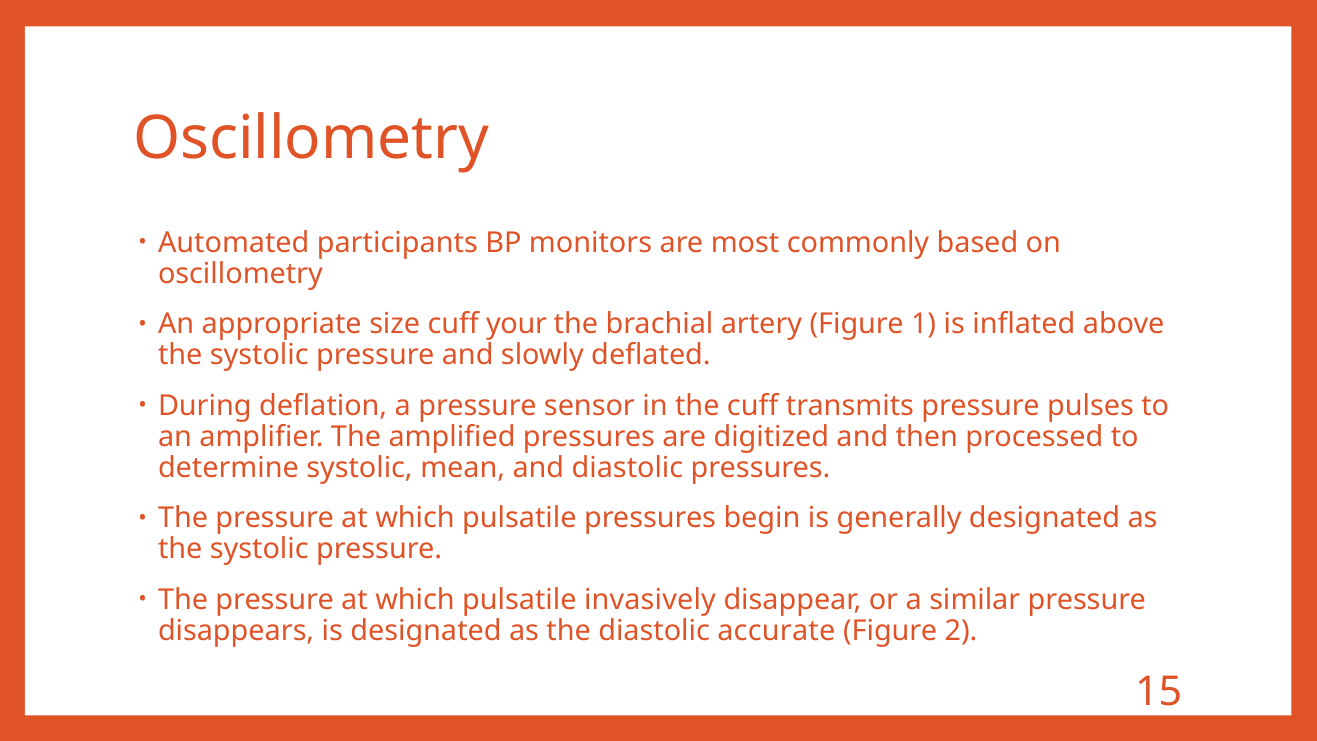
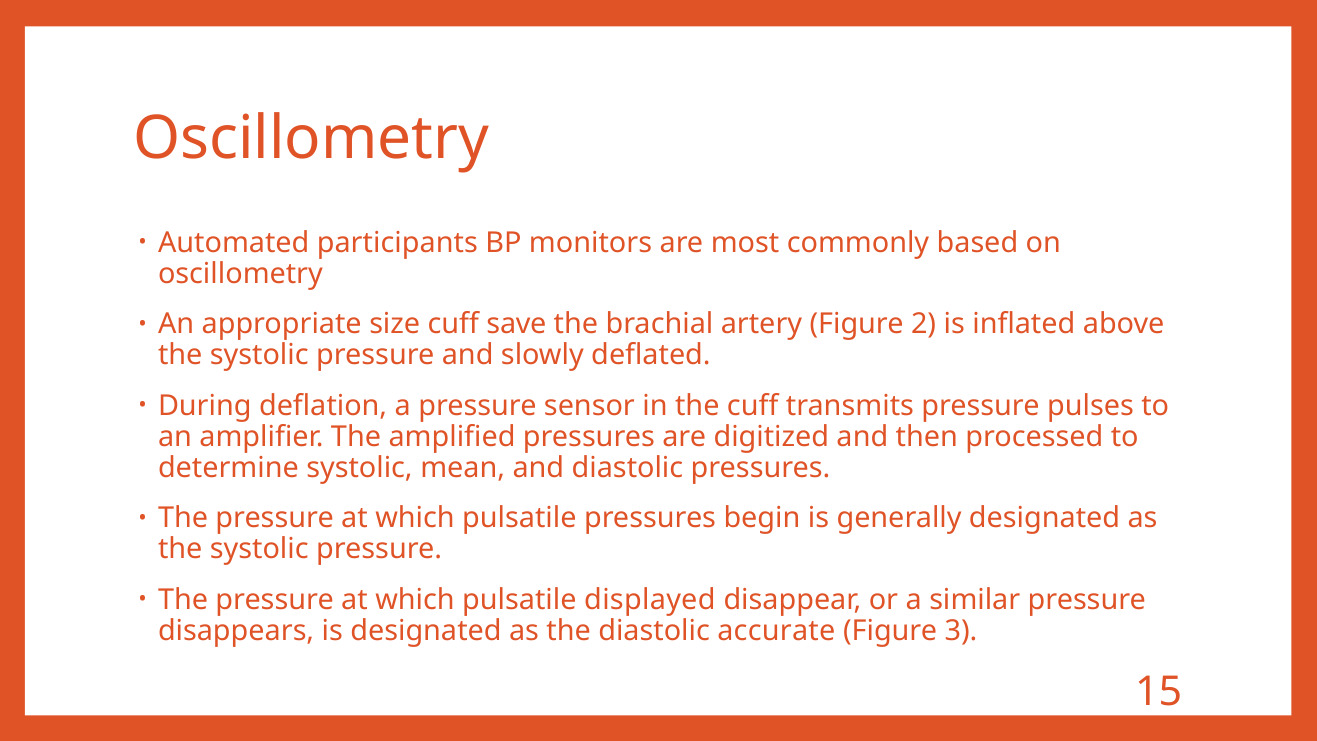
your: your -> save
1: 1 -> 2
invasively: invasively -> displayed
2: 2 -> 3
